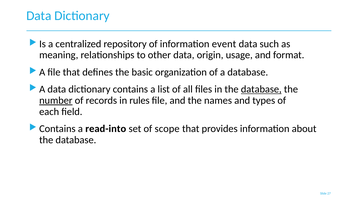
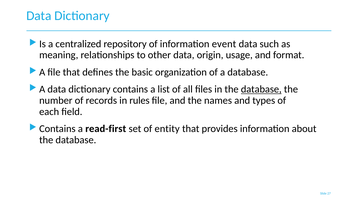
number underline: present -> none
read-into: read-into -> read-first
scope: scope -> entity
